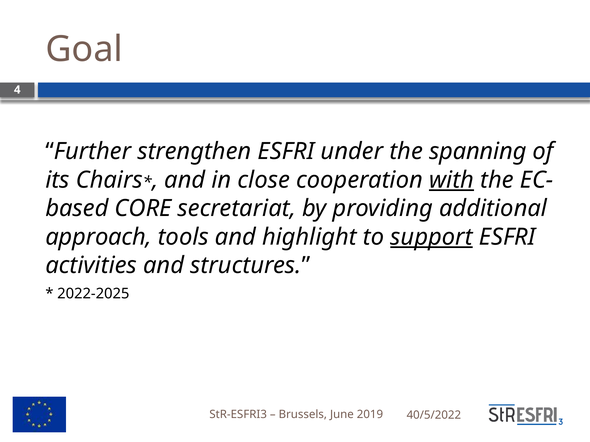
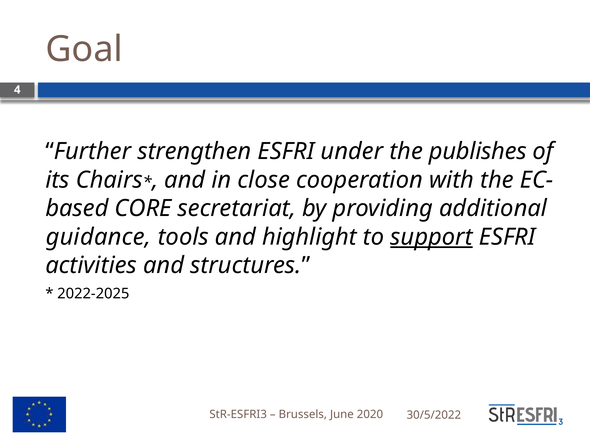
spanning: spanning -> publishes
with underline: present -> none
approach: approach -> guidance
2019: 2019 -> 2020
40/5/2022: 40/5/2022 -> 30/5/2022
